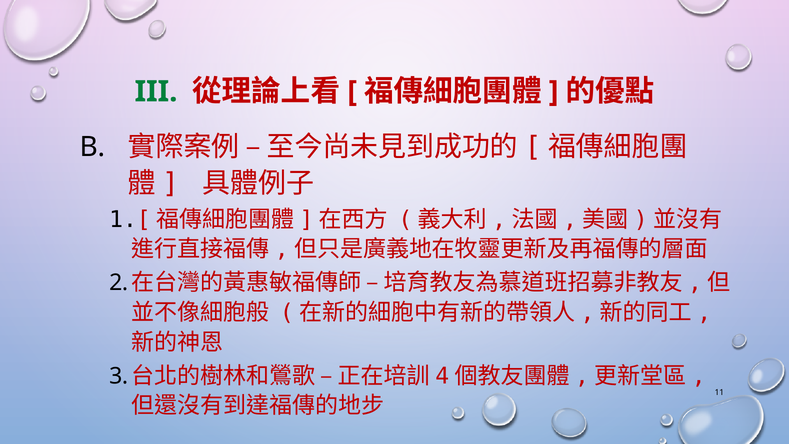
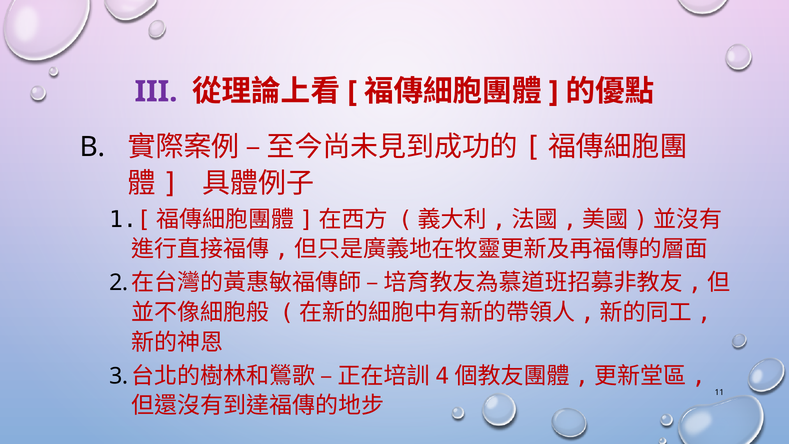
III colour: green -> purple
